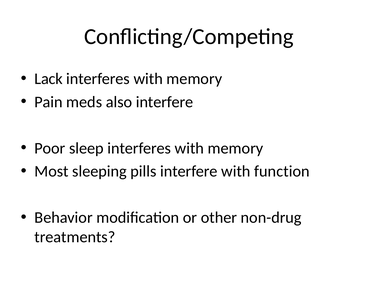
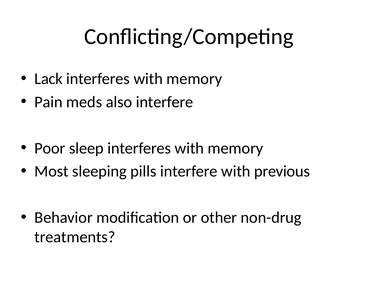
function: function -> previous
